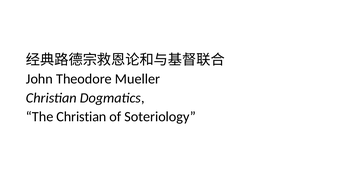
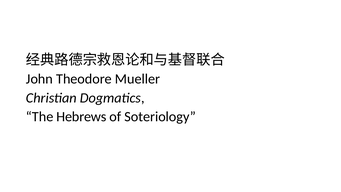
The Christian: Christian -> Hebrews
